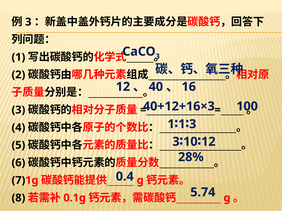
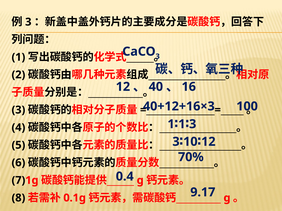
28%: 28% -> 70%
5.74: 5.74 -> 9.17
